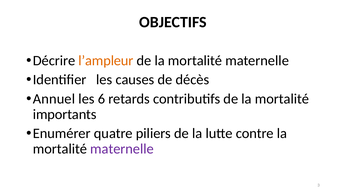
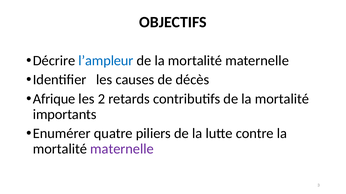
l’ampleur colour: orange -> blue
Annuel: Annuel -> Afrique
6: 6 -> 2
